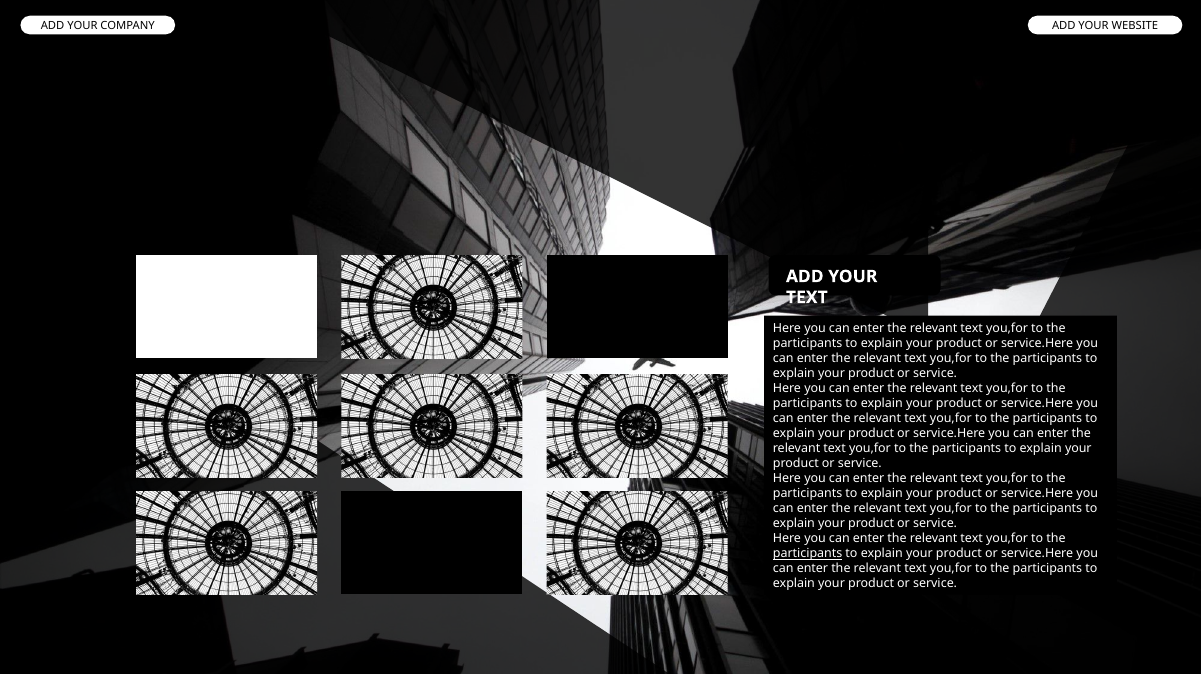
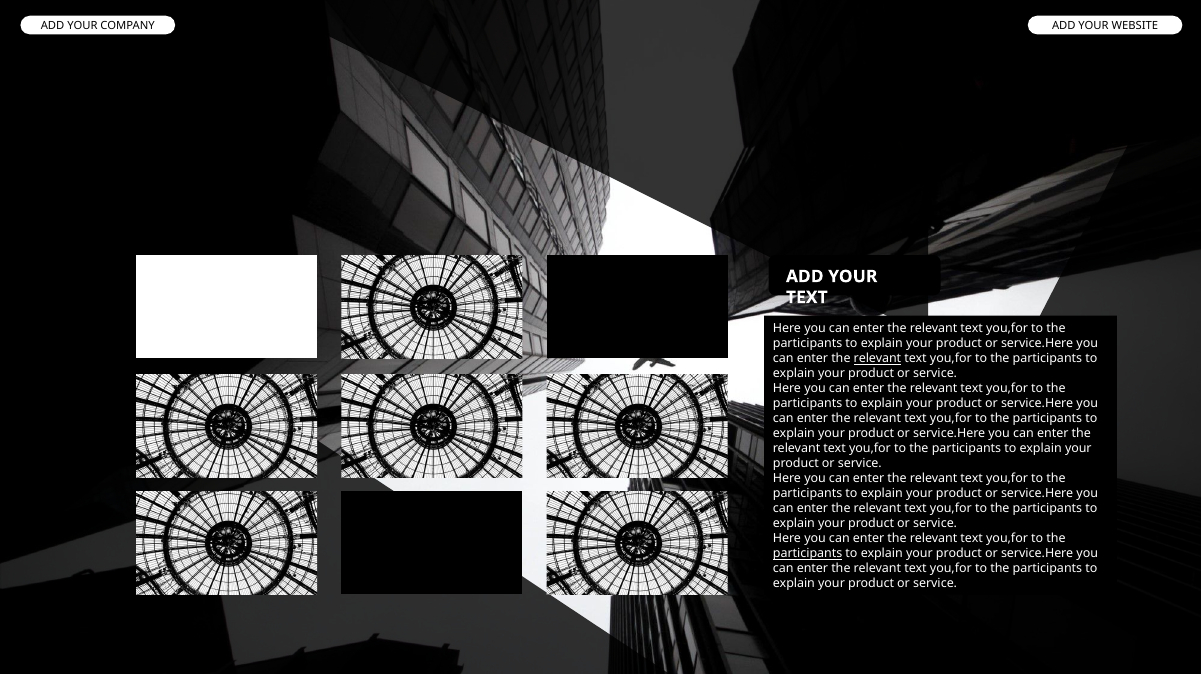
relevant at (877, 359) underline: none -> present
